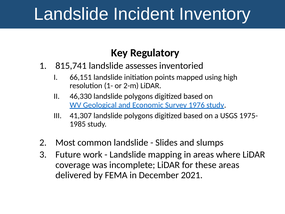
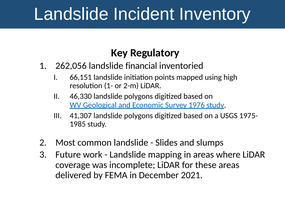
815,741: 815,741 -> 262,056
assesses: assesses -> financial
